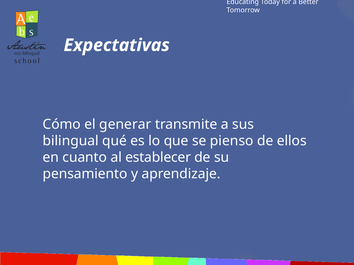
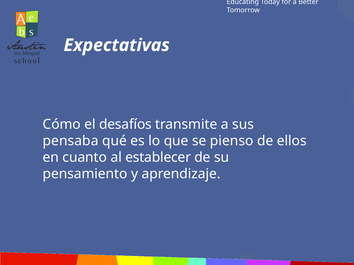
generar: generar -> desafíos
bilingual: bilingual -> pensaba
